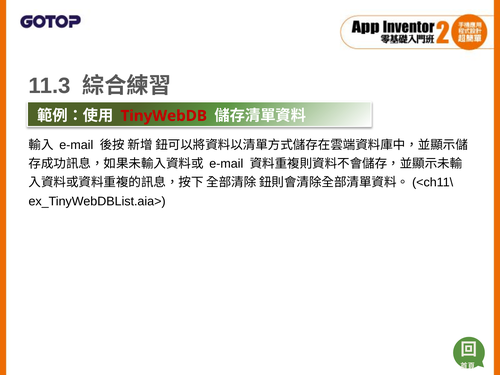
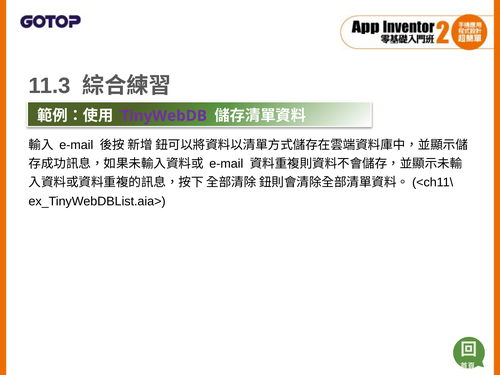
TinyWebDB colour: red -> purple
